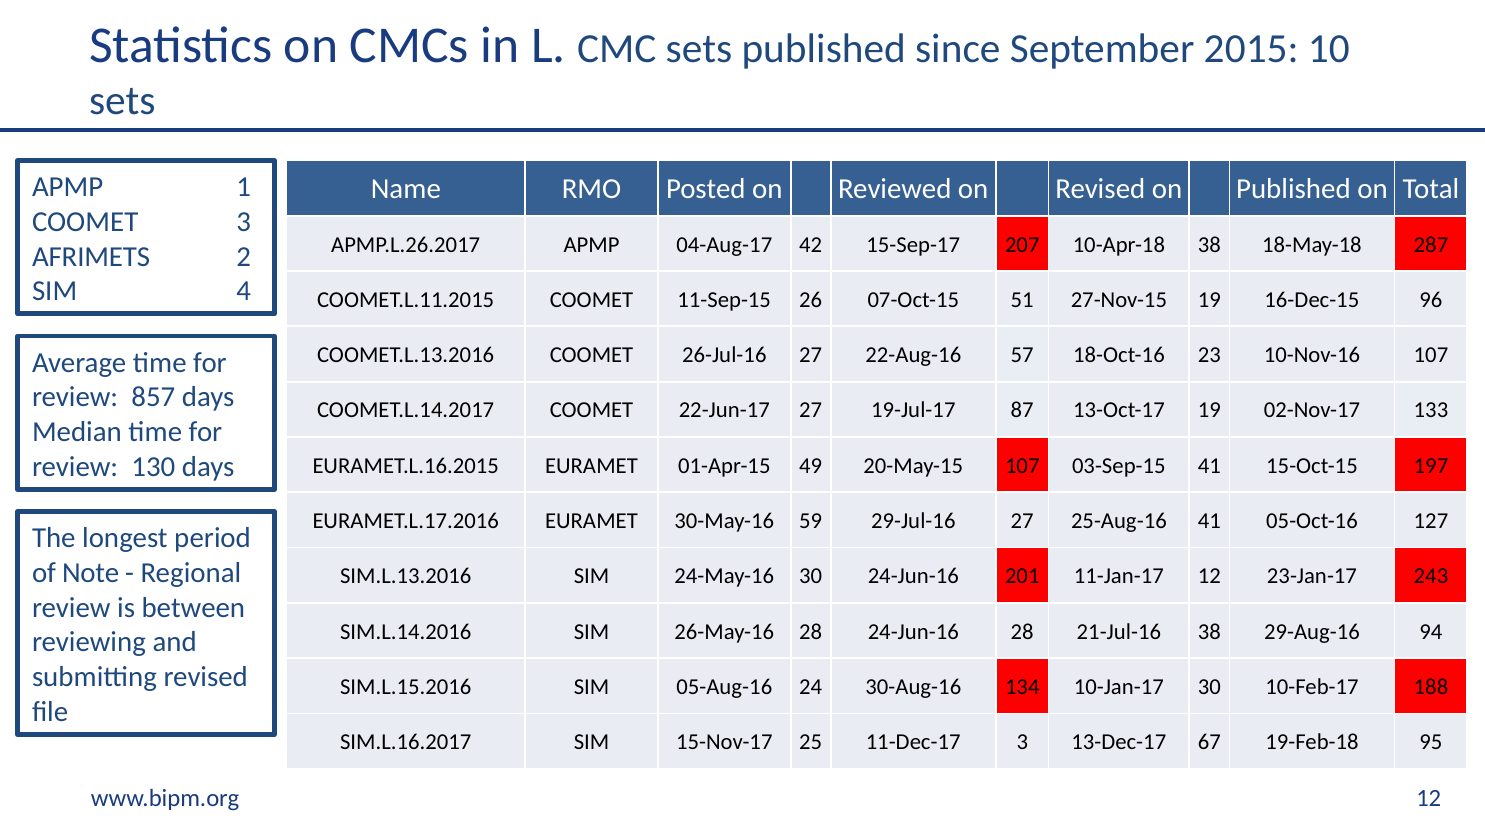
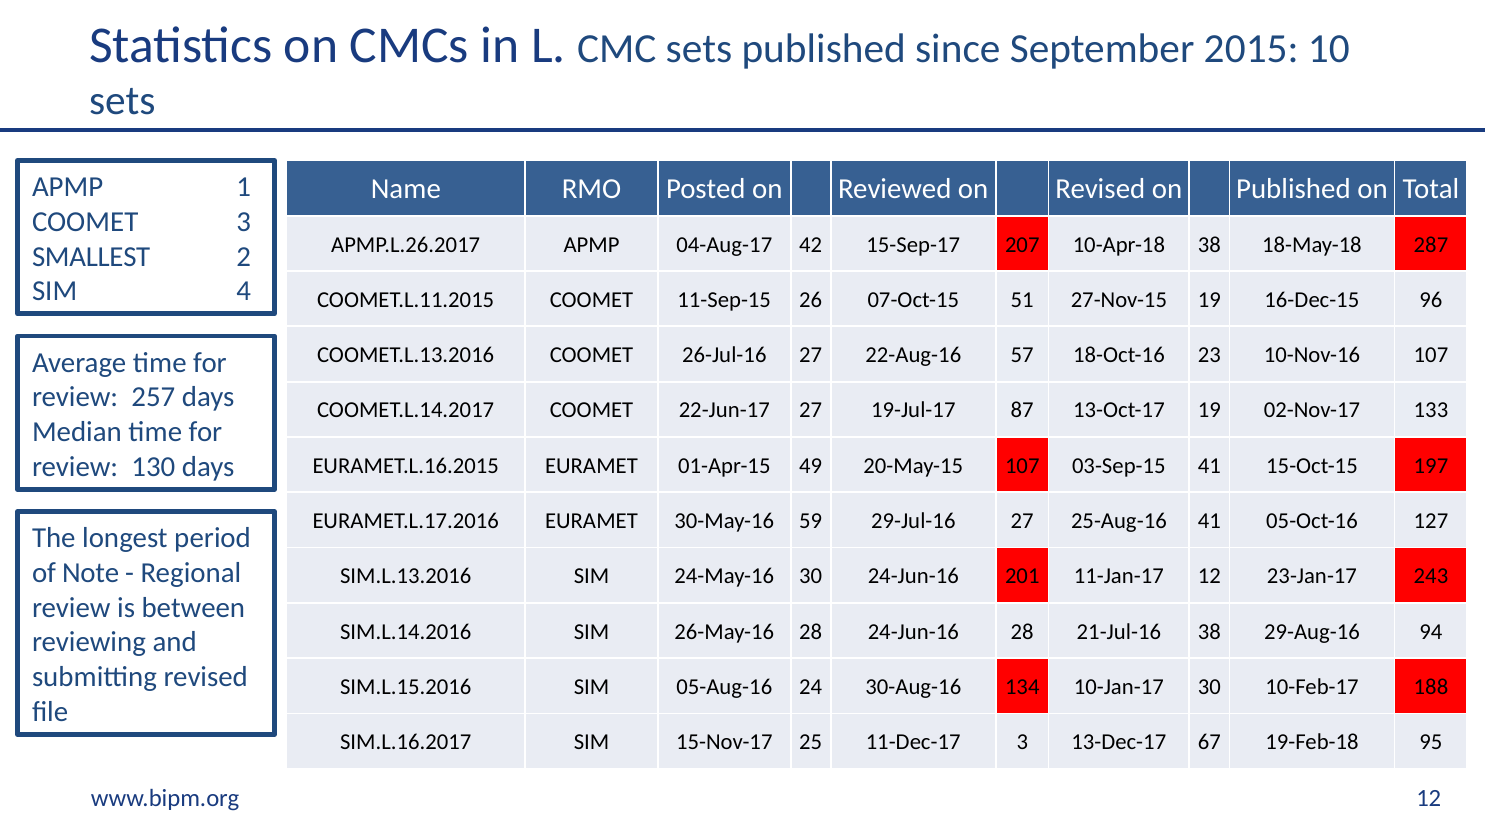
AFRIMETS: AFRIMETS -> SMALLEST
857: 857 -> 257
